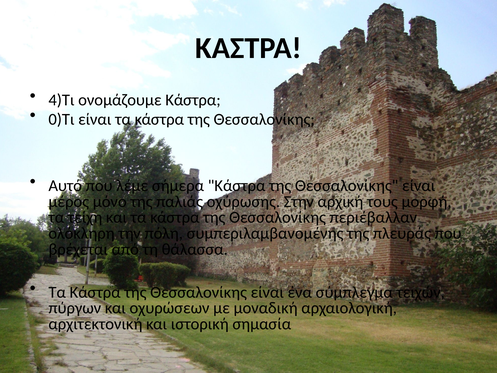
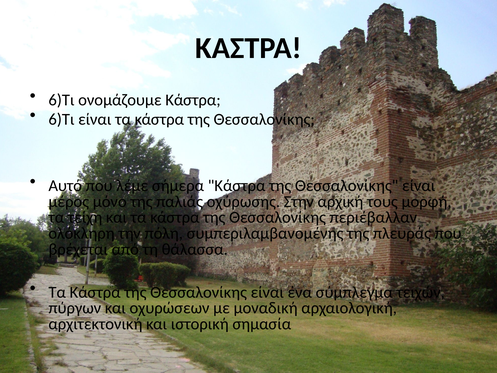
4)Τι: 4)Τι -> 6)Τι
0)Tι: 0)Tι -> 6)Tι
